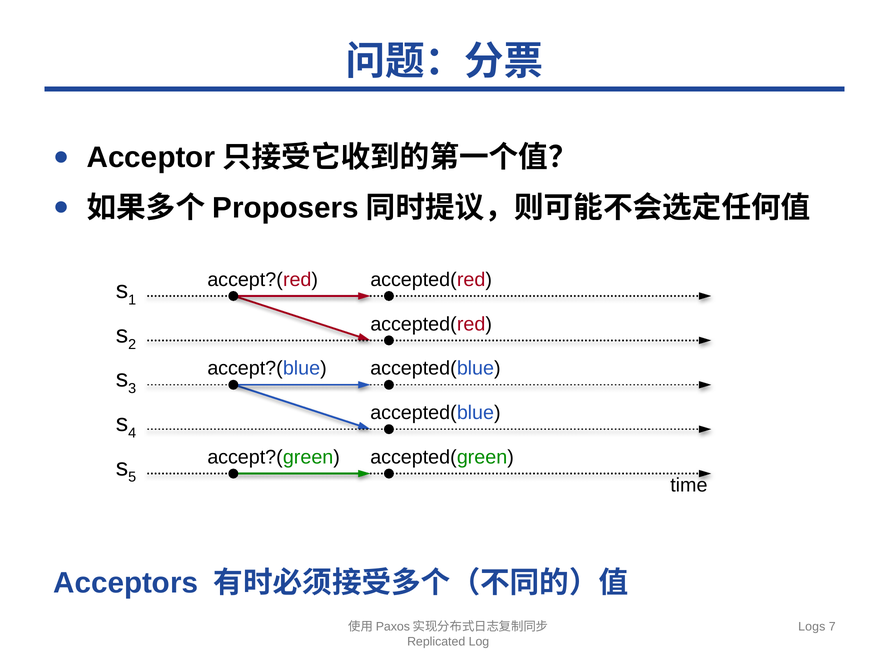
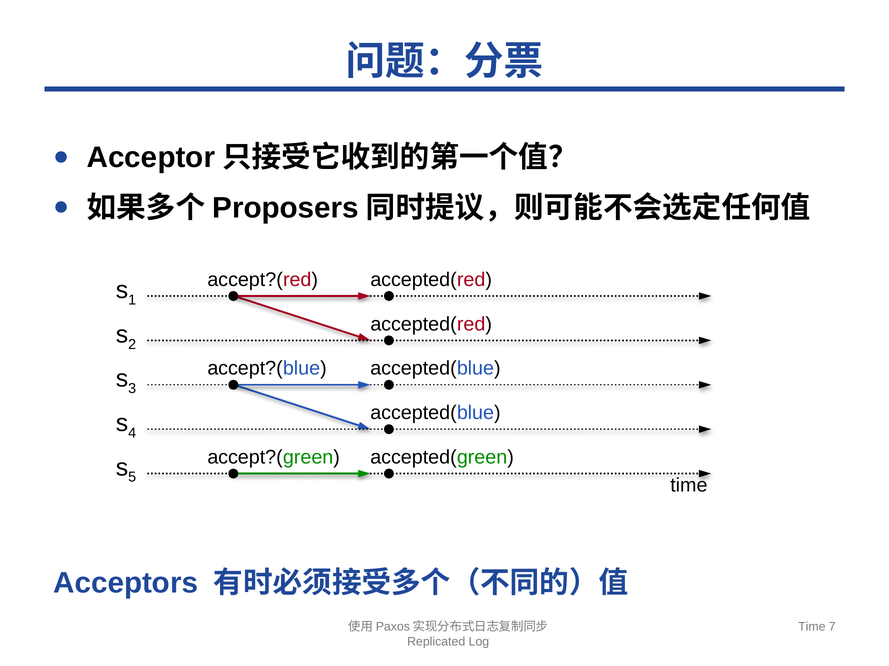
Logs at (812, 628): Logs -> Time
